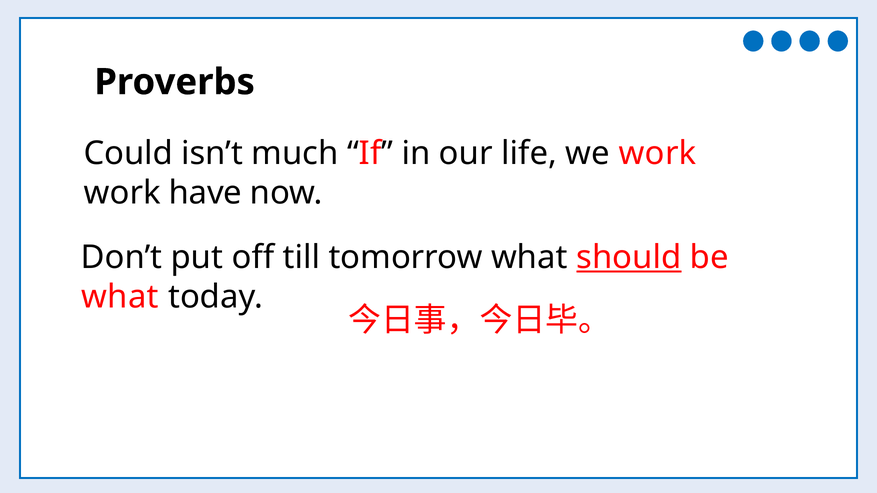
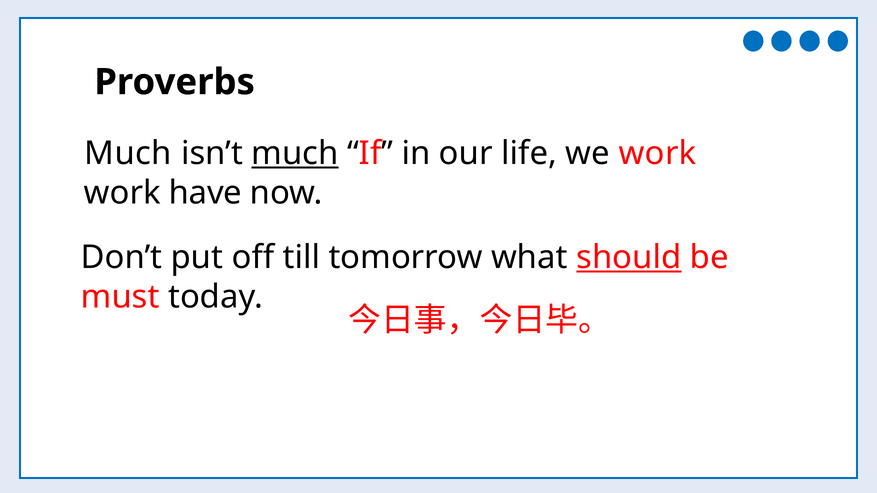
Could at (128, 153): Could -> Much
much at (295, 153) underline: none -> present
what at (120, 297): what -> must
